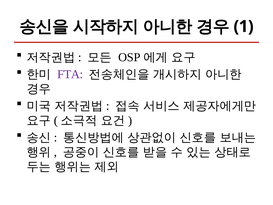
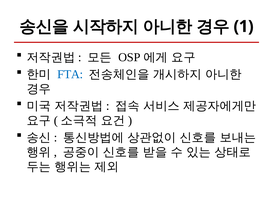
FTA colour: purple -> blue
